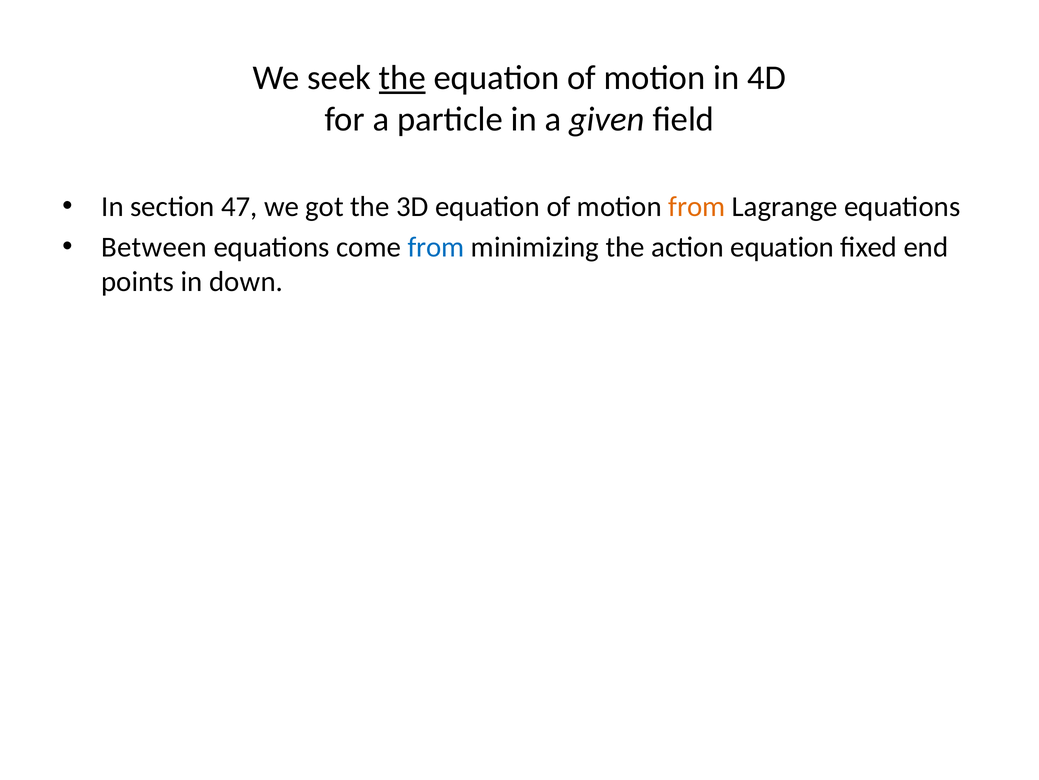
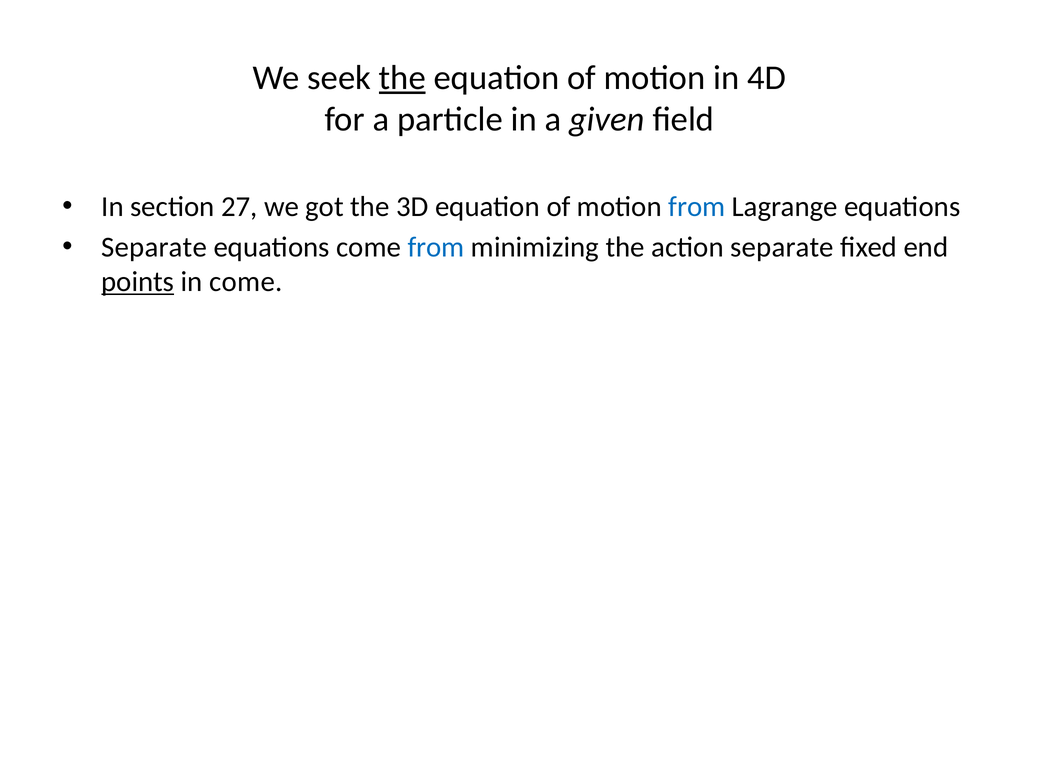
47: 47 -> 27
from at (697, 206) colour: orange -> blue
Between at (154, 247): Between -> Separate
action equation: equation -> separate
points underline: none -> present
in down: down -> come
